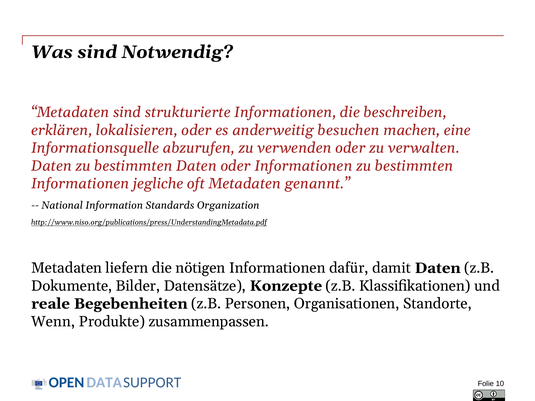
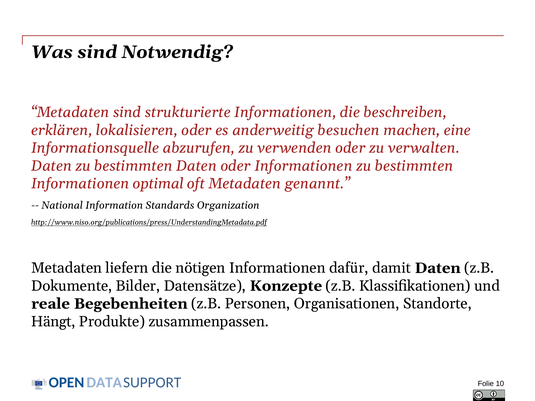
jegliche: jegliche -> optimal
Wenn: Wenn -> Hängt
